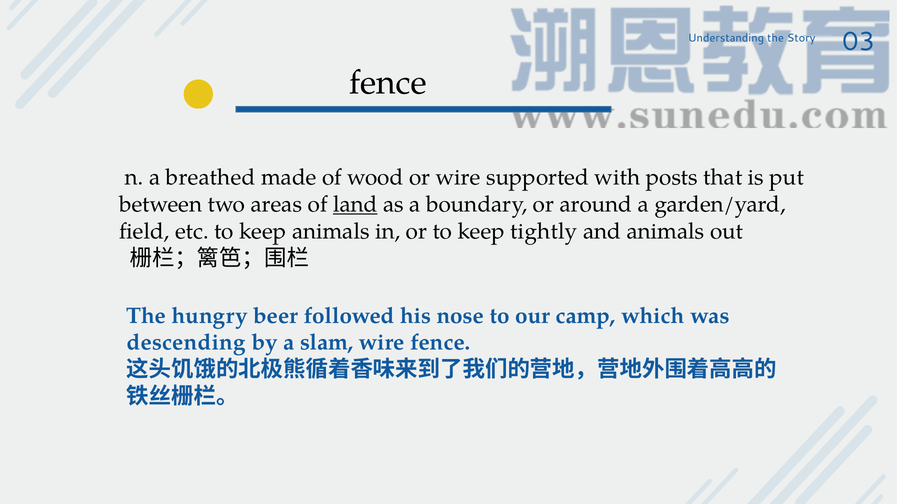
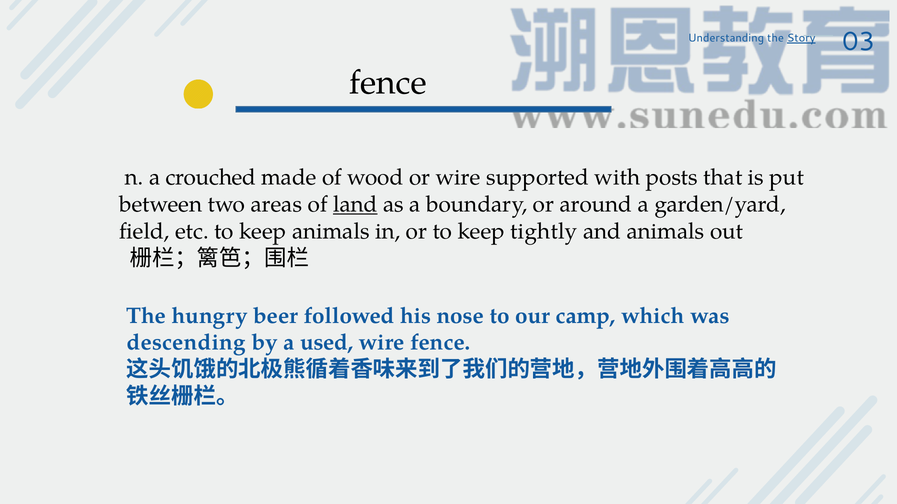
Story underline: none -> present
breathed: breathed -> crouched
slam: slam -> used
